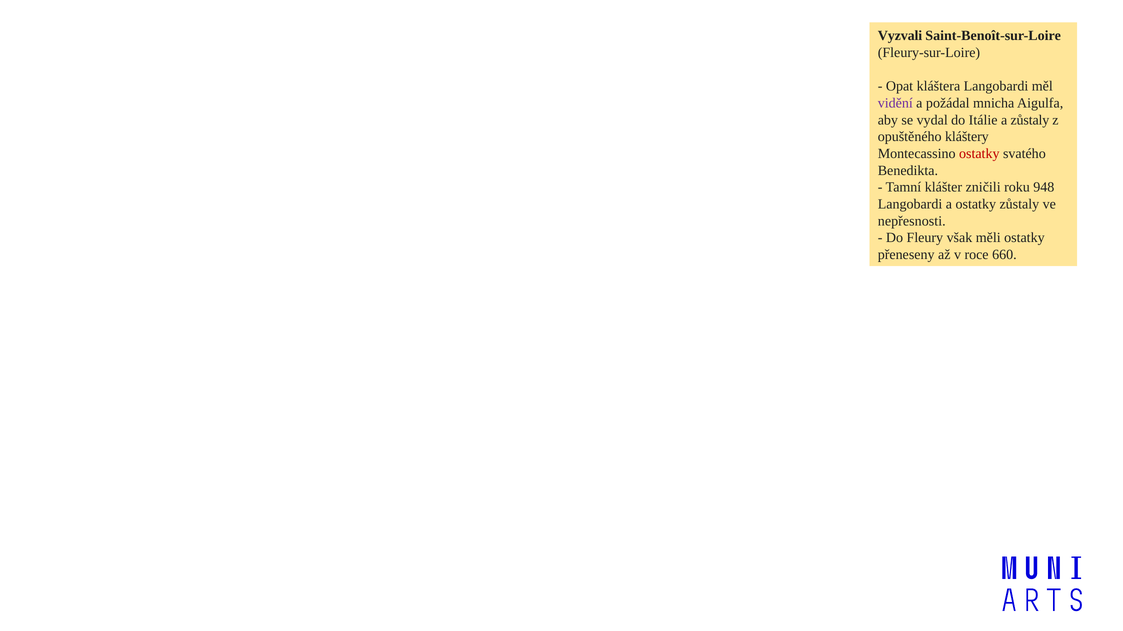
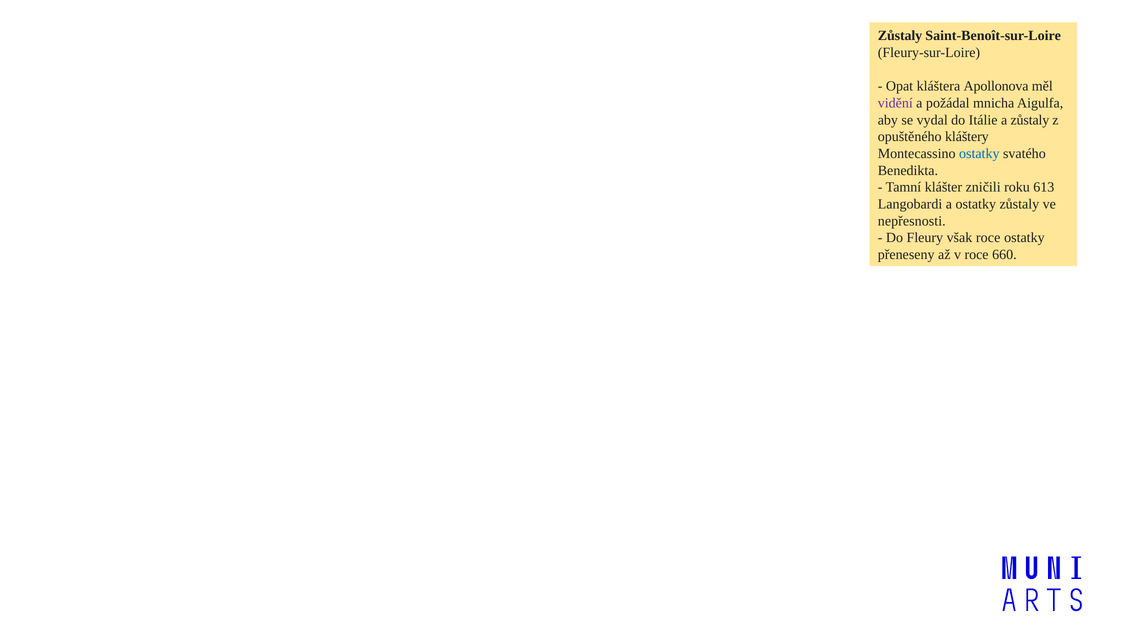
Vyzvali at (900, 36): Vyzvali -> Zůstaly
kláštera Langobardi: Langobardi -> Apollonova
ostatky at (979, 154) colour: red -> blue
948: 948 -> 613
však měli: měli -> roce
